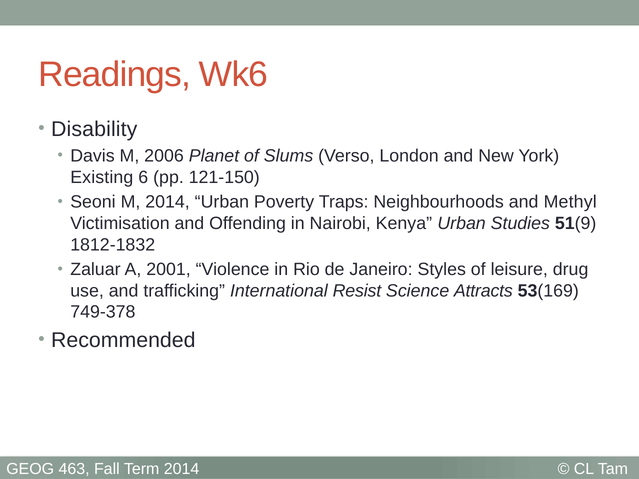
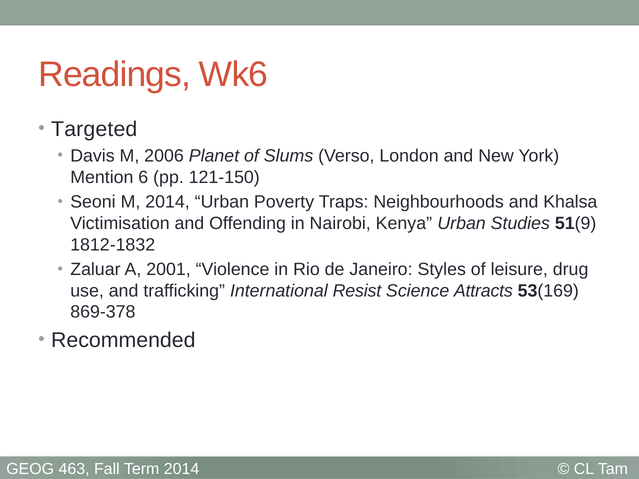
Disability: Disability -> Targeted
Existing: Existing -> Mention
Methyl: Methyl -> Khalsa
749-378: 749-378 -> 869-378
